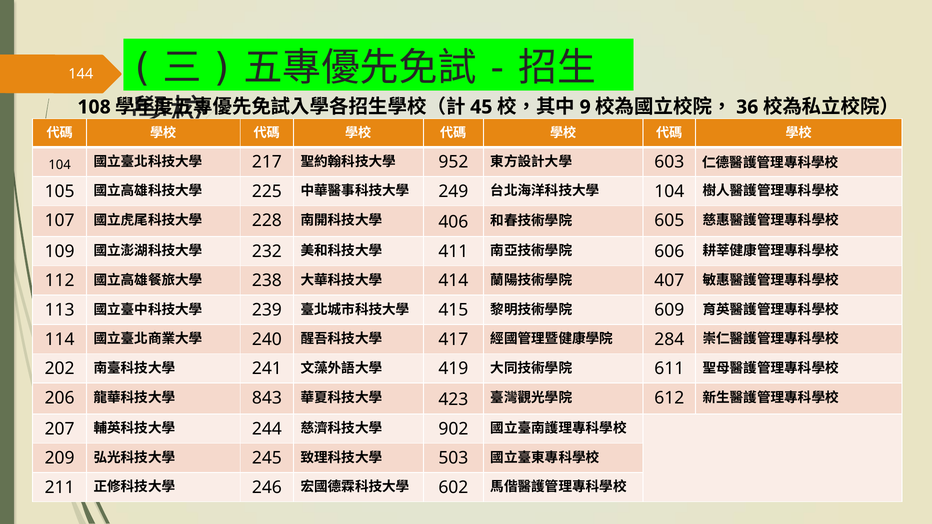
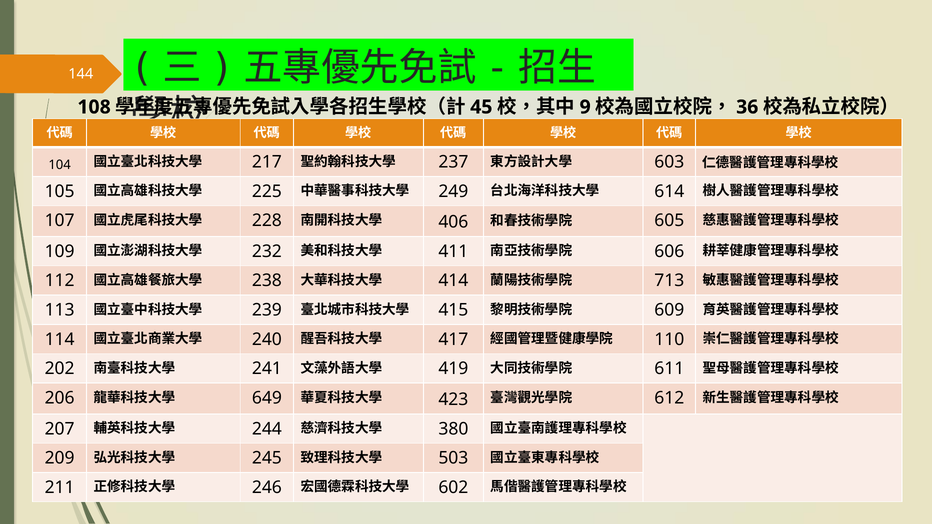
952: 952 -> 237
104 at (669, 191): 104 -> 614
407: 407 -> 713
284: 284 -> 110
843: 843 -> 649
902: 902 -> 380
